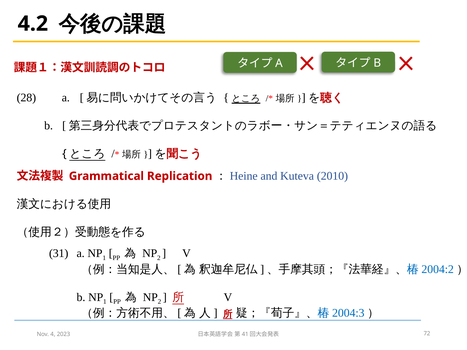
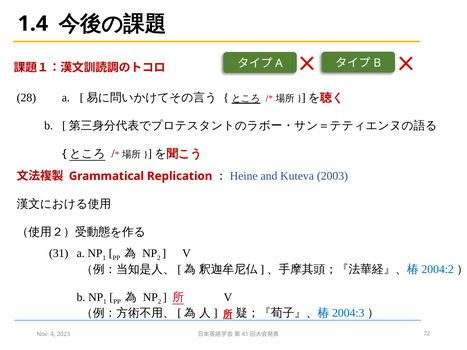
4.2: 4.2 -> 1.4
2010: 2010 -> 2003
